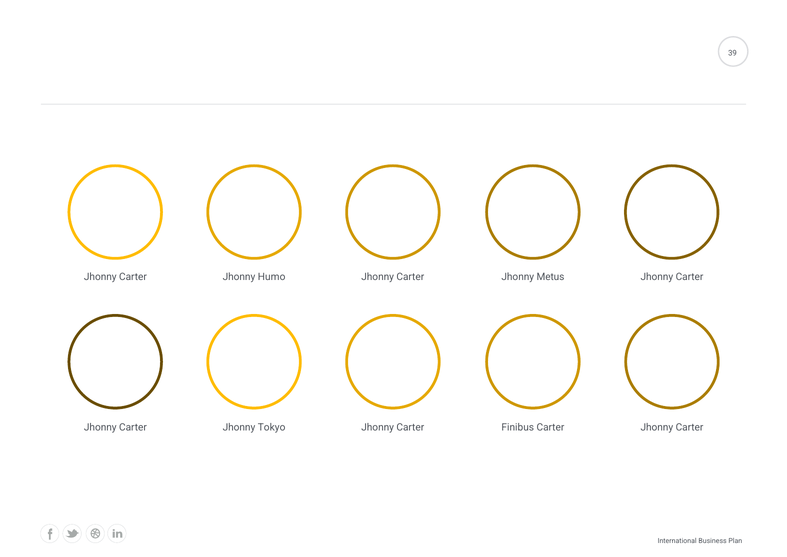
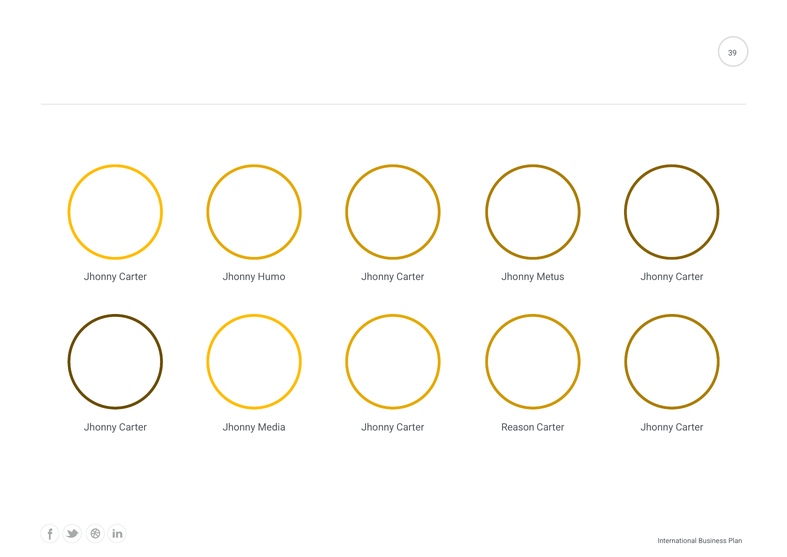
Tokyo: Tokyo -> Media
Finibus: Finibus -> Reason
